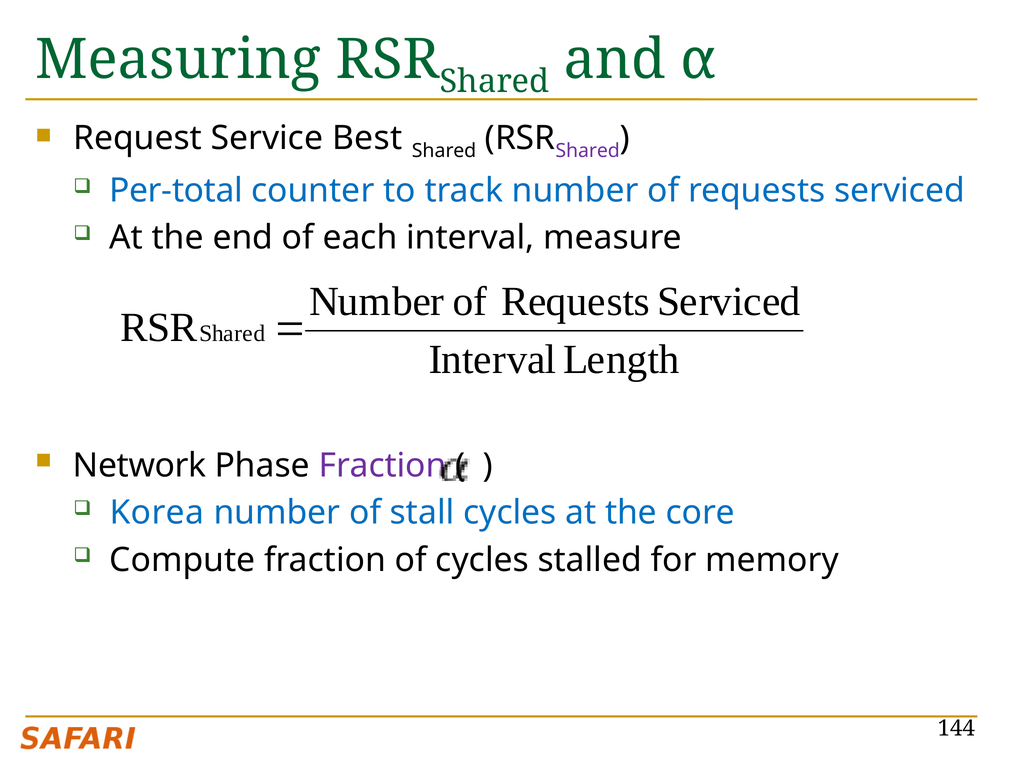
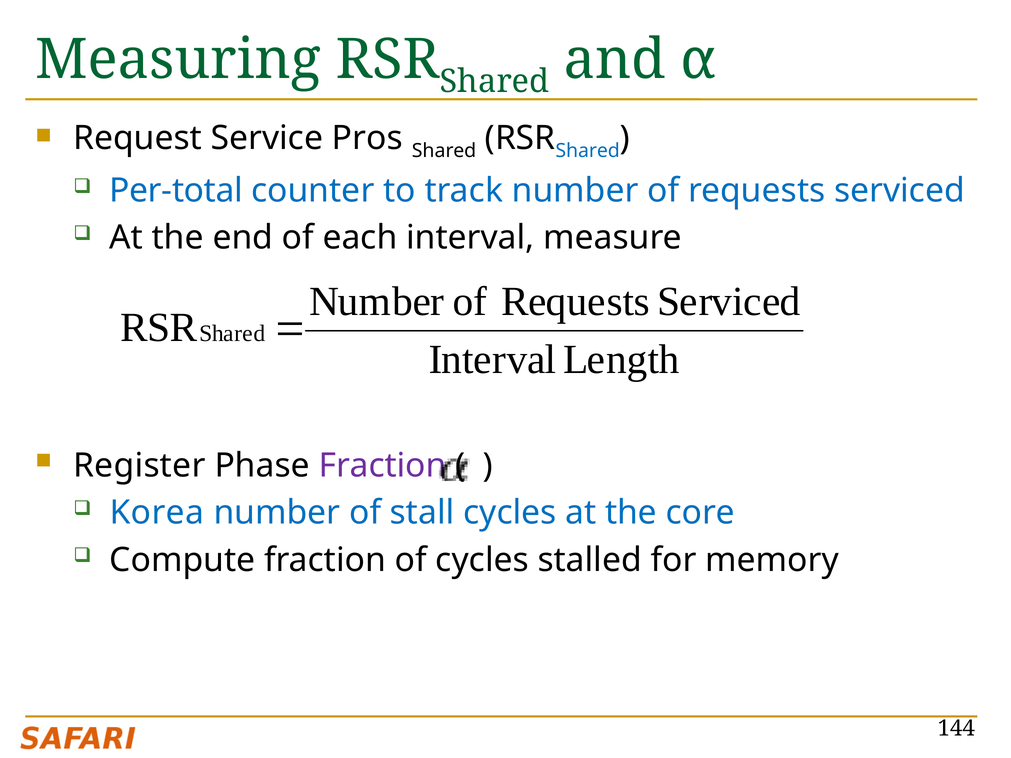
Best: Best -> Pros
Shared at (588, 151) colour: purple -> blue
Network: Network -> Register
